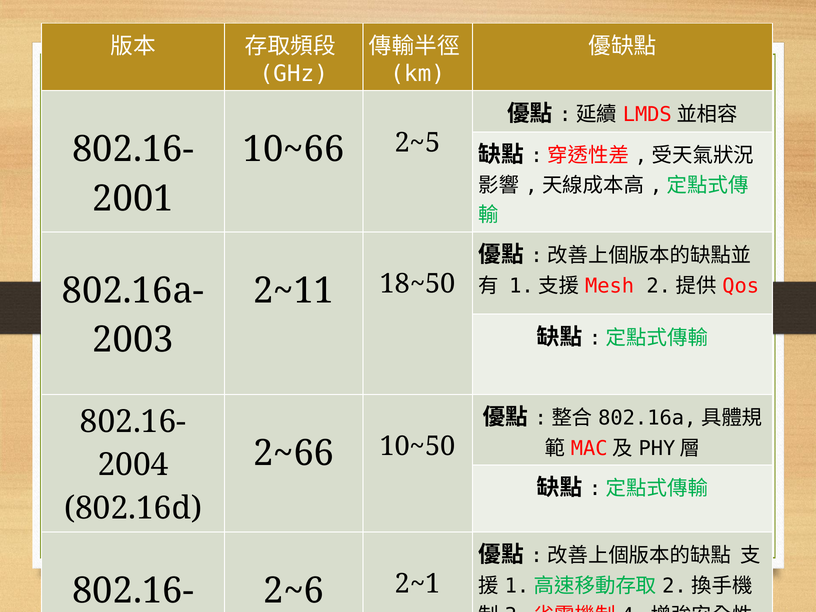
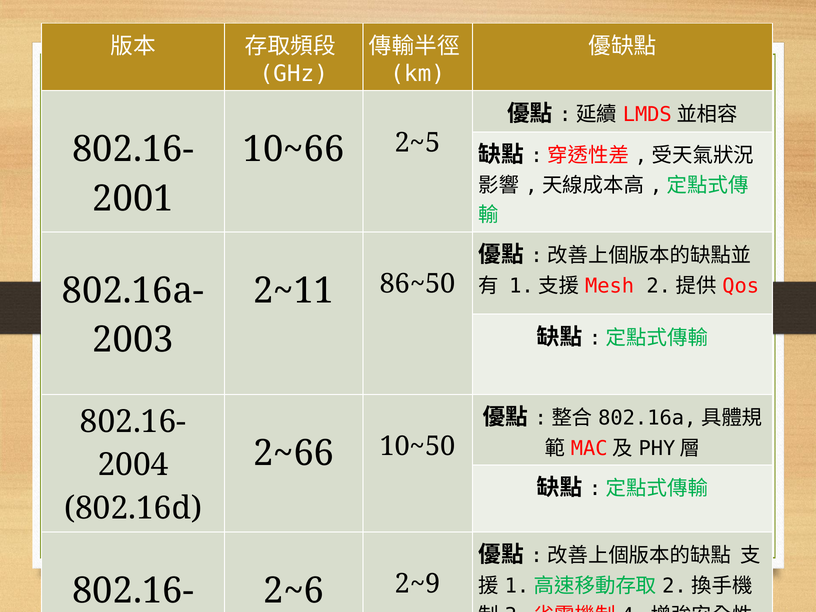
18~50: 18~50 -> 86~50
2~1: 2~1 -> 2~9
